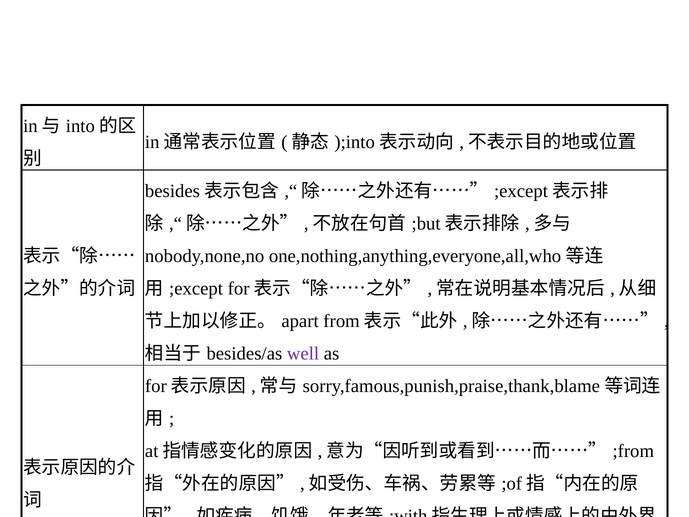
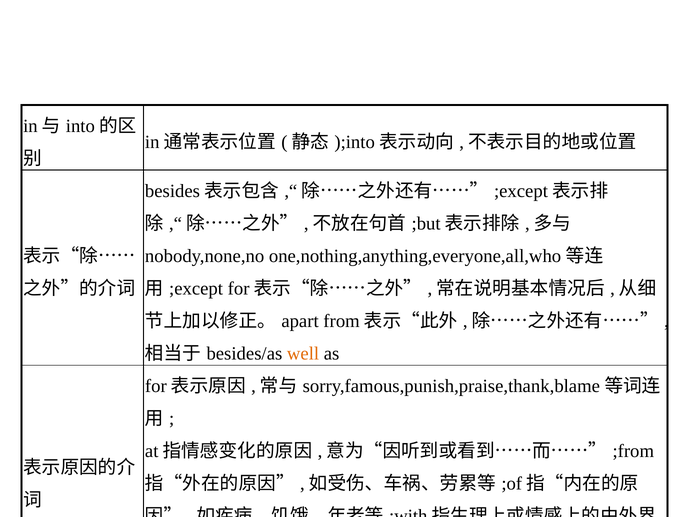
well colour: purple -> orange
